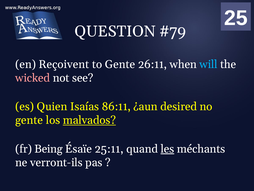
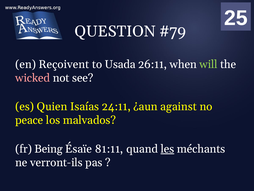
to Gente: Gente -> Usada
will colour: light blue -> light green
86:11: 86:11 -> 24:11
desired: desired -> against
gente at (29, 120): gente -> peace
malvados underline: present -> none
25:11: 25:11 -> 81:11
